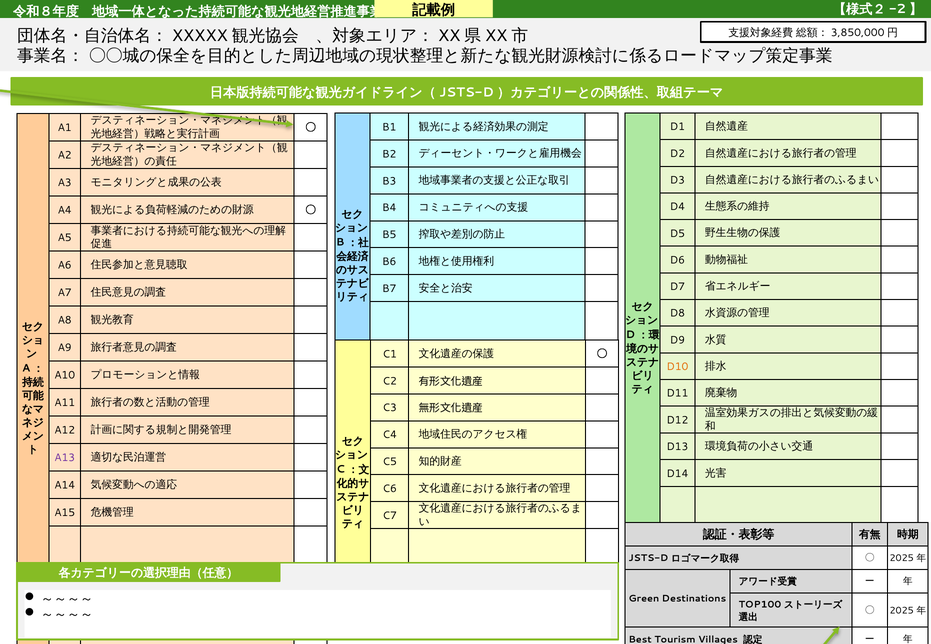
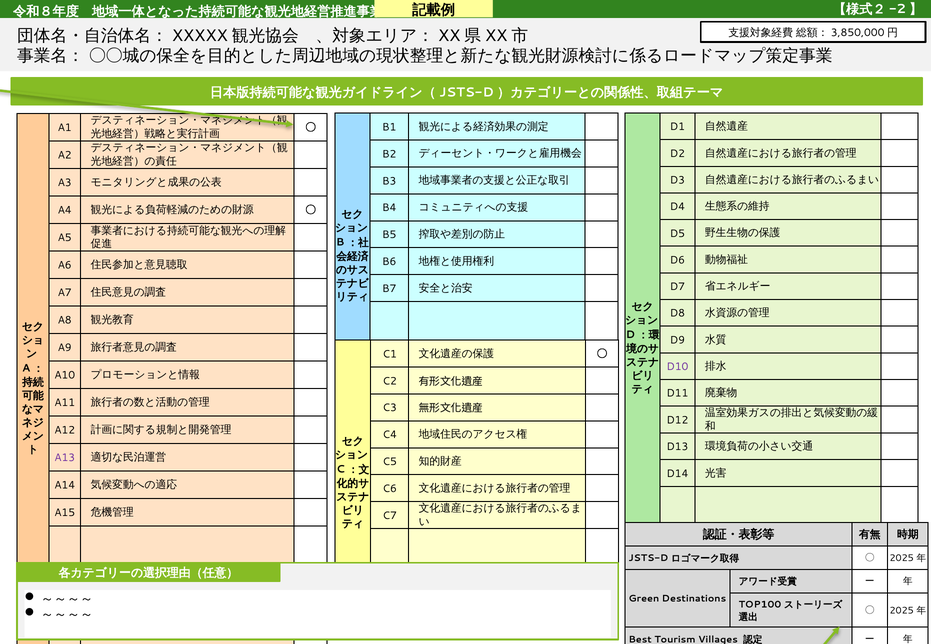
D10 colour: orange -> purple
